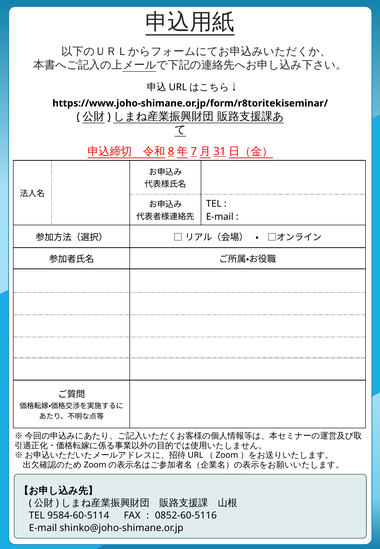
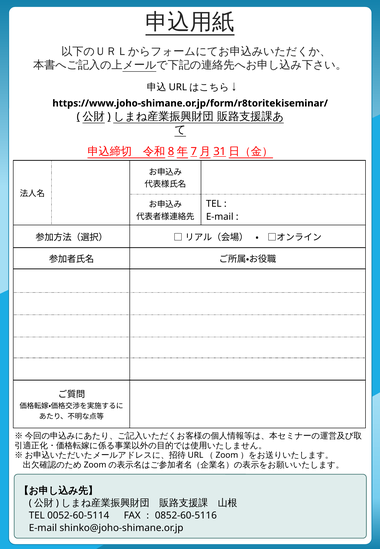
9584-60-5114: 9584-60-5114 -> 0052-60-5114
